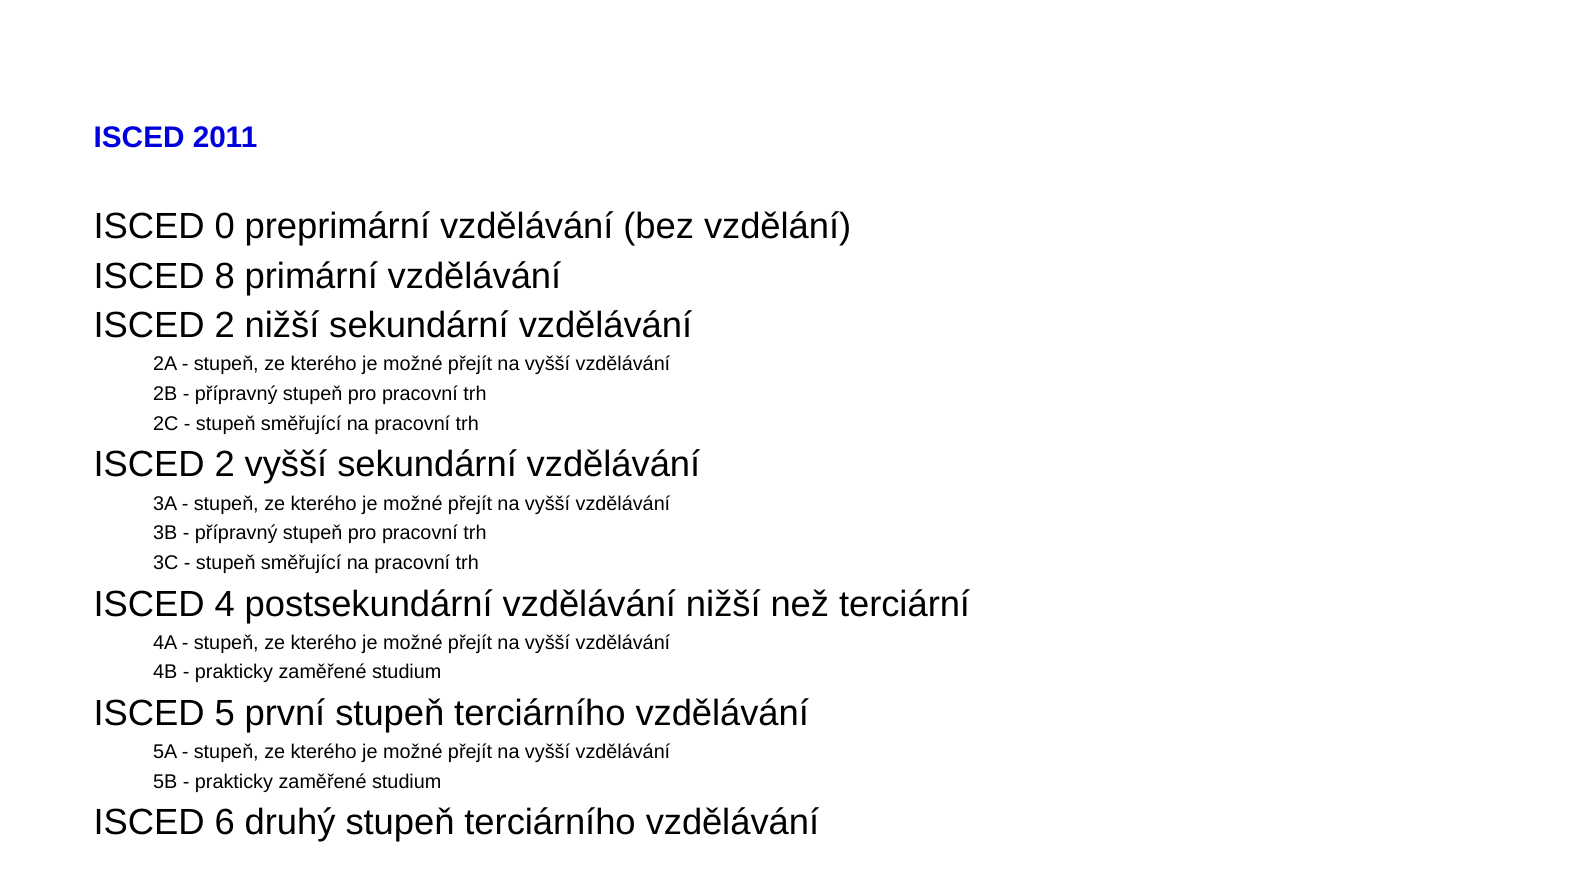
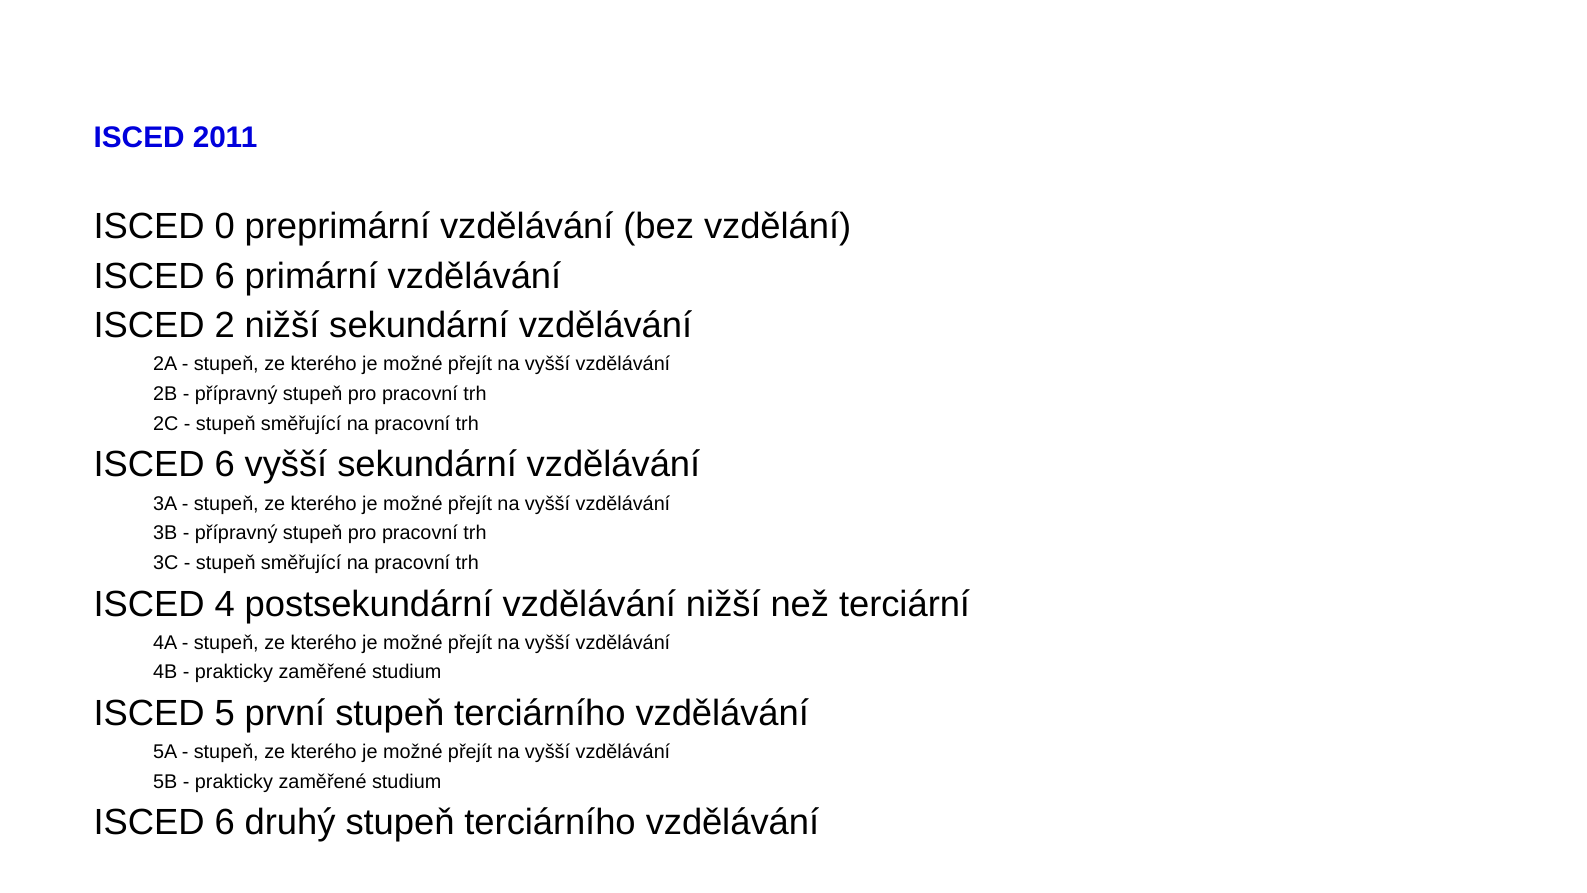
8 at (225, 276): 8 -> 6
2 at (225, 465): 2 -> 6
